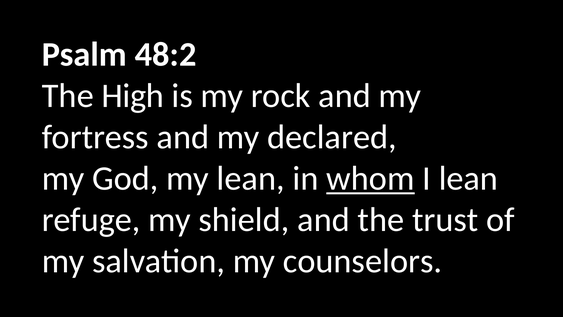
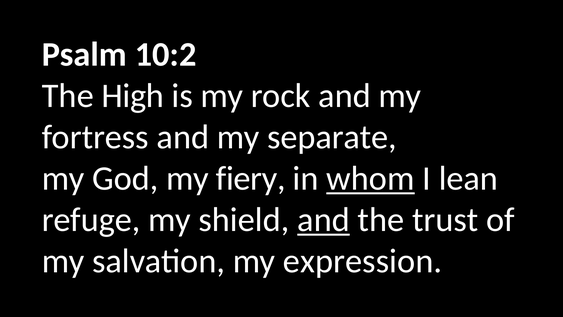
48:2: 48:2 -> 10:2
declared: declared -> separate
my lean: lean -> fiery
and at (323, 220) underline: none -> present
counselors: counselors -> expression
